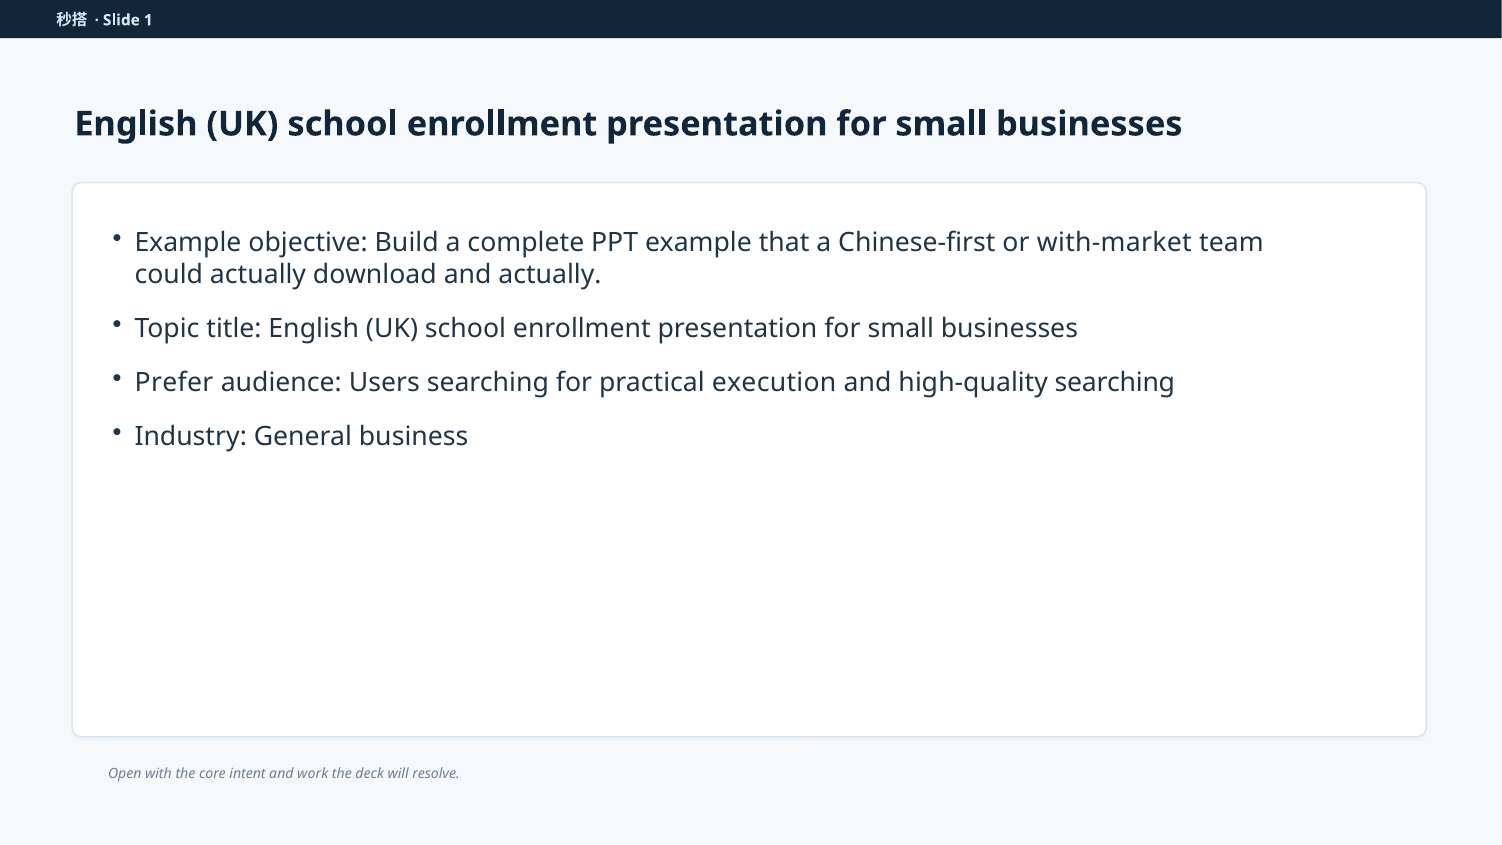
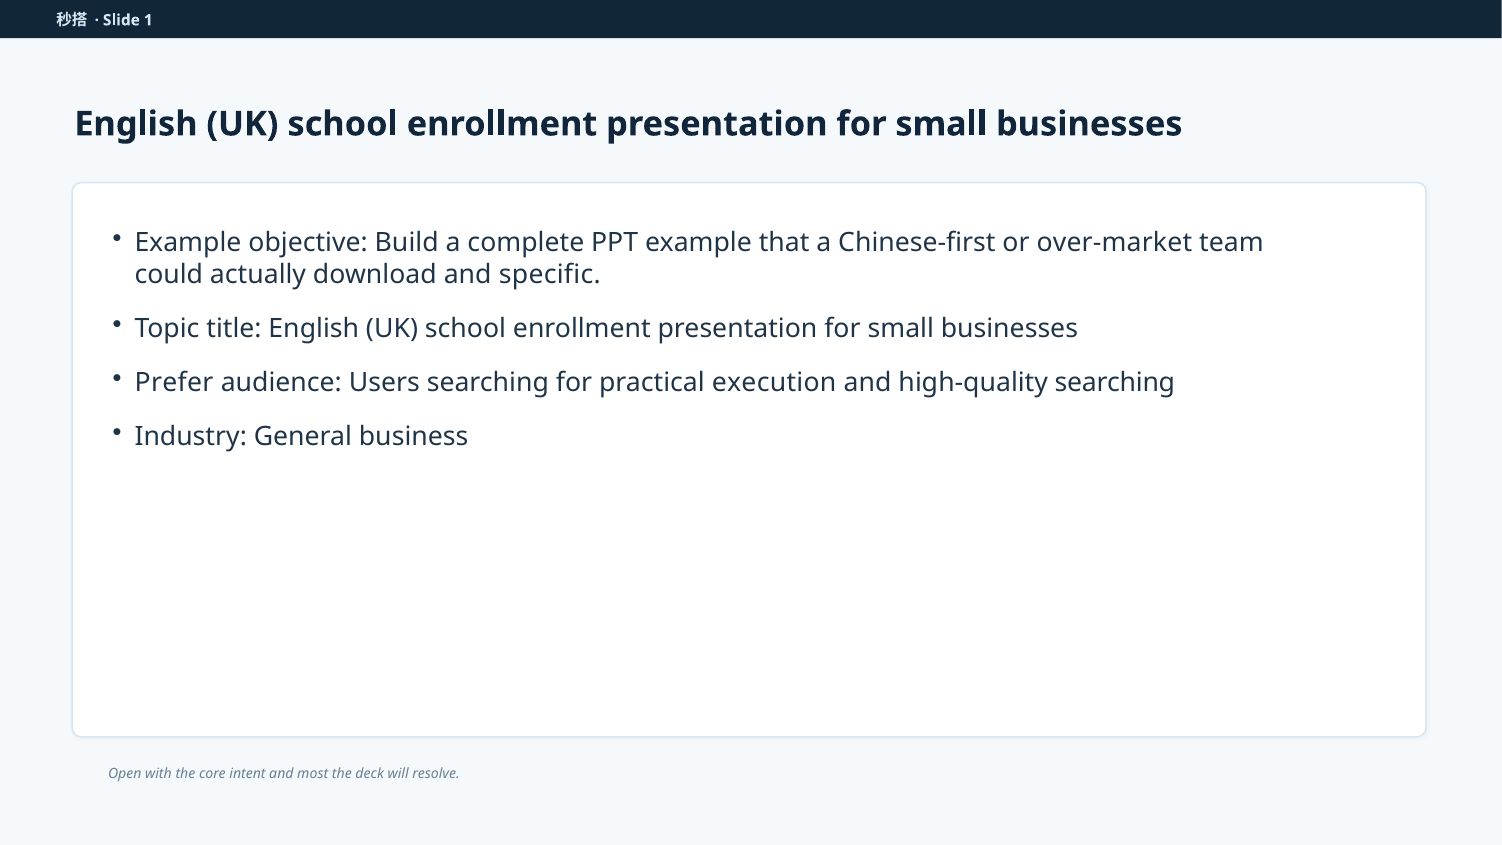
with-market: with-market -> over-market
and actually: actually -> specific
work: work -> most
